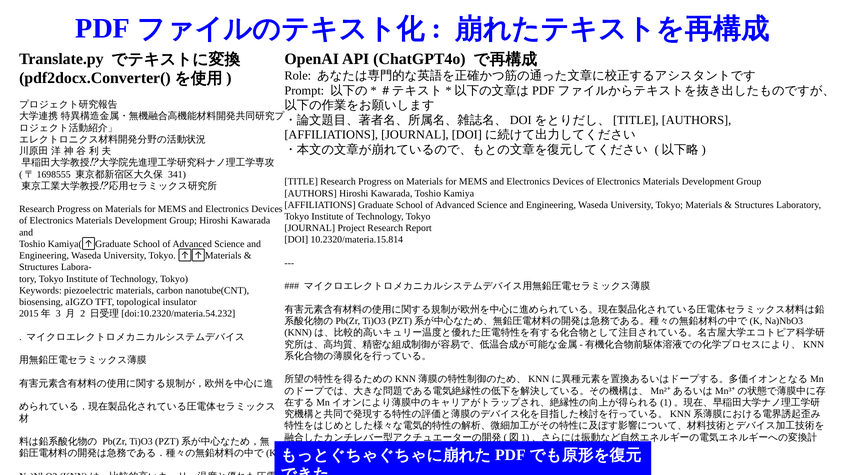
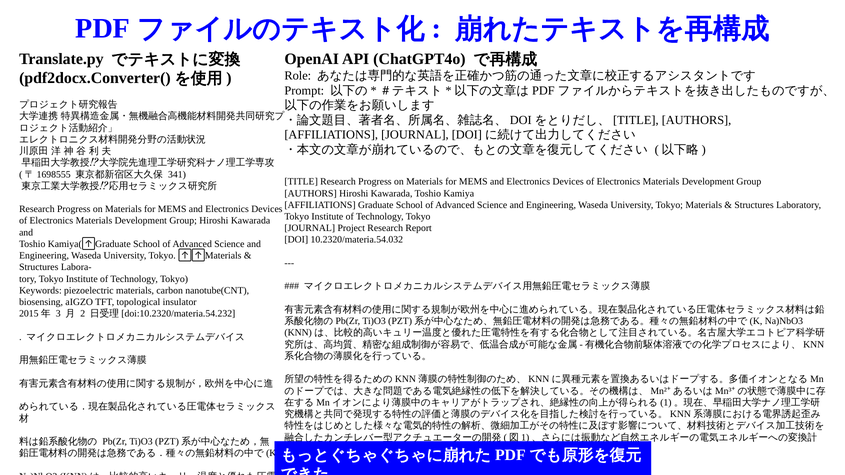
10.2320/materia.15.814: 10.2320/materia.15.814 -> 10.2320/materia.54.032
